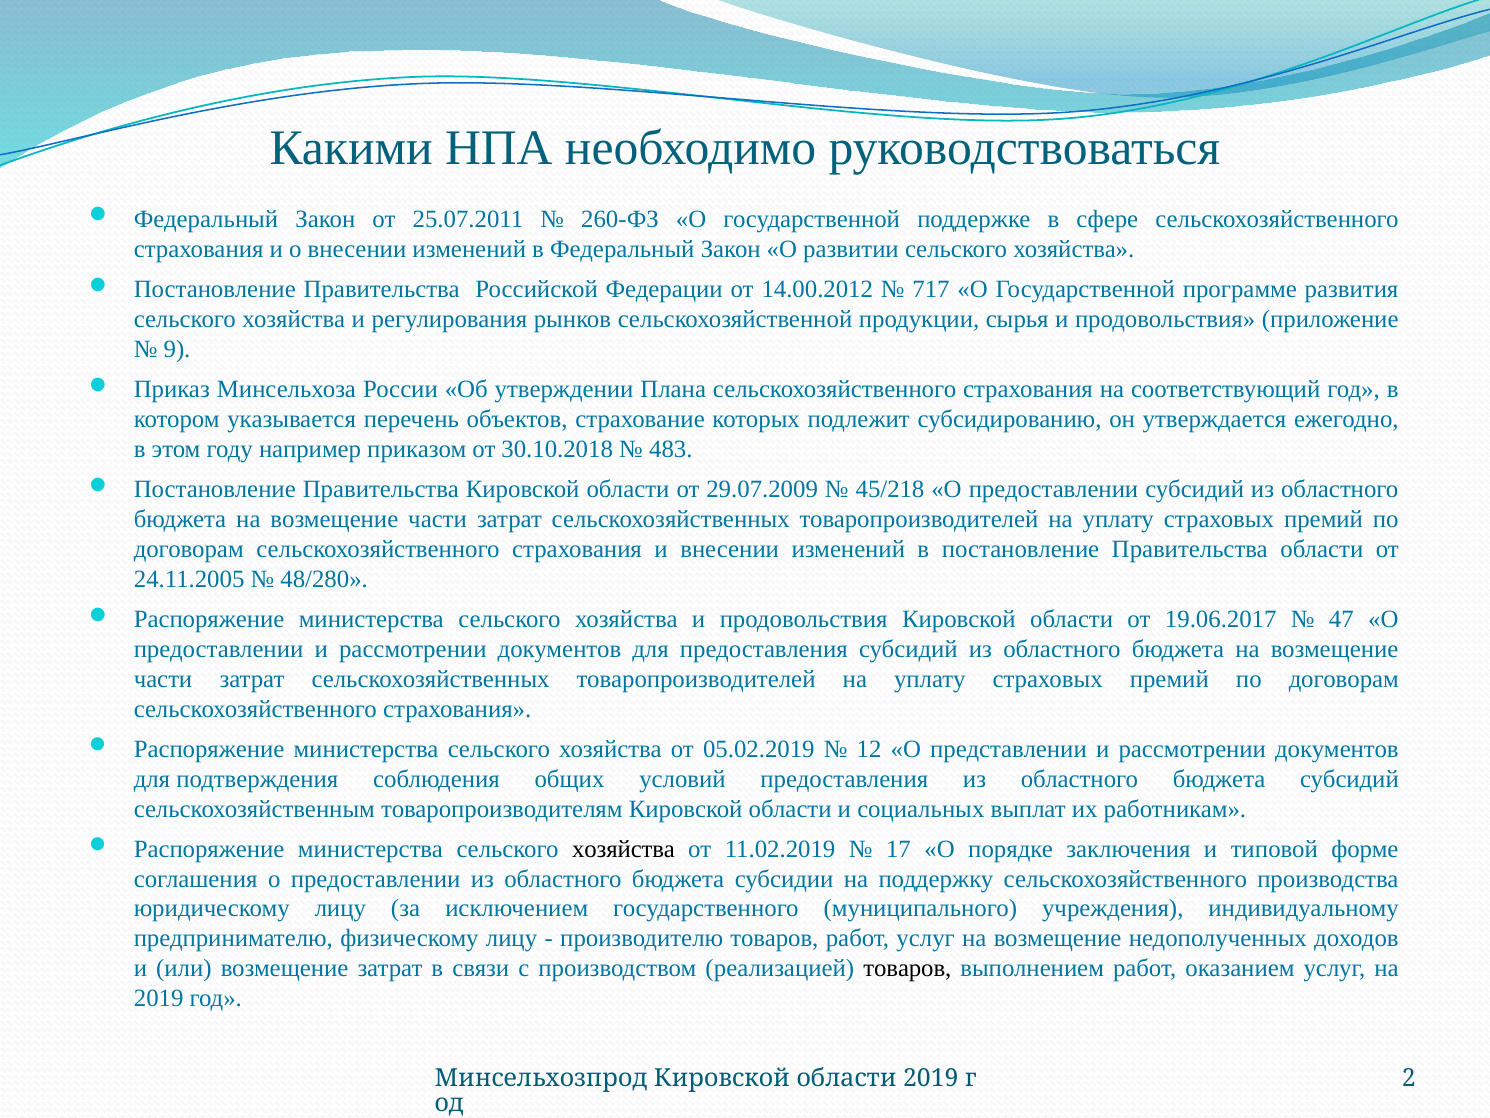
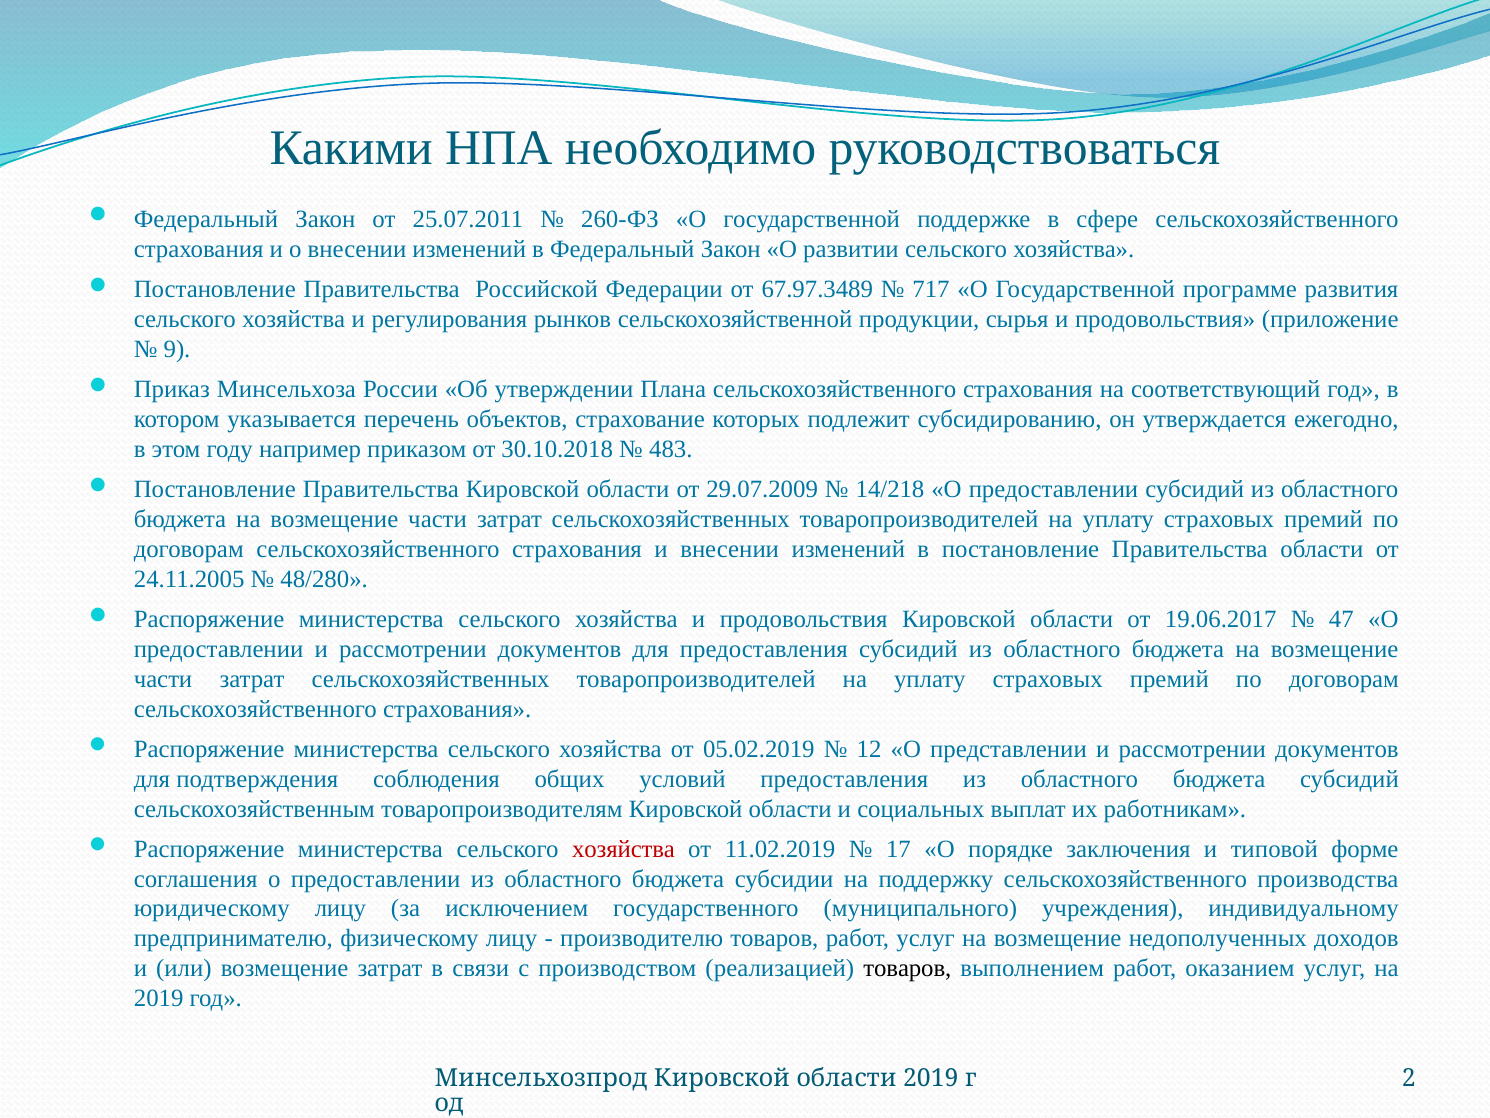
14.00.2012: 14.00.2012 -> 67.97.3489
45/218: 45/218 -> 14/218
хозяйства at (624, 849) colour: black -> red
